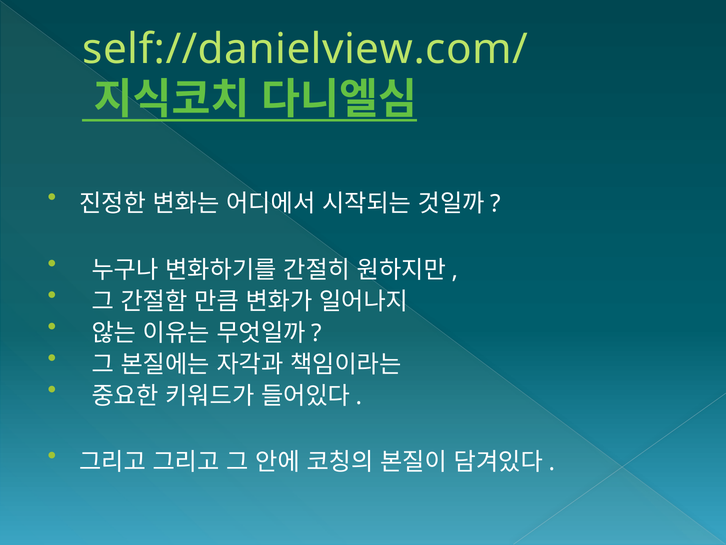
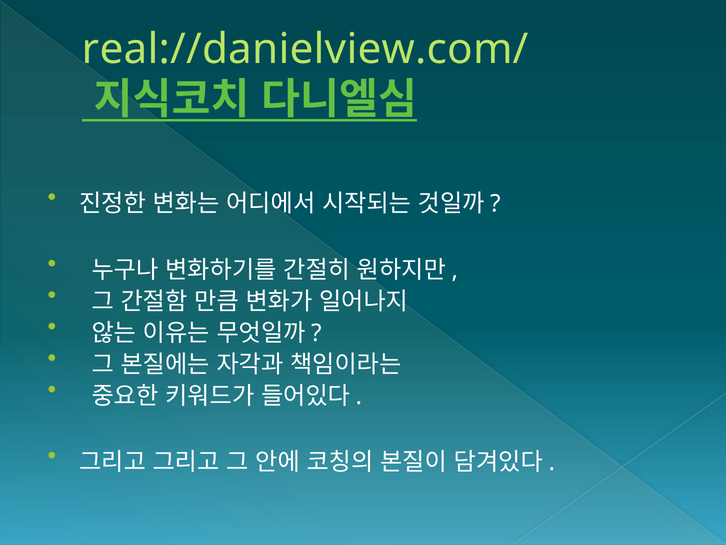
self://danielview.com/: self://danielview.com/ -> real://danielview.com/
